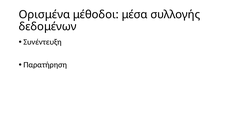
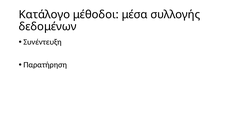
Ορισμένα: Ορισμένα -> Κατάλογο
